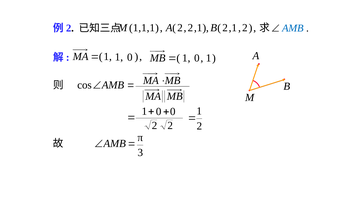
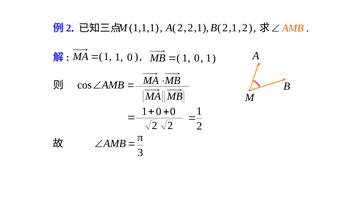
AMB at (293, 28) colour: blue -> orange
